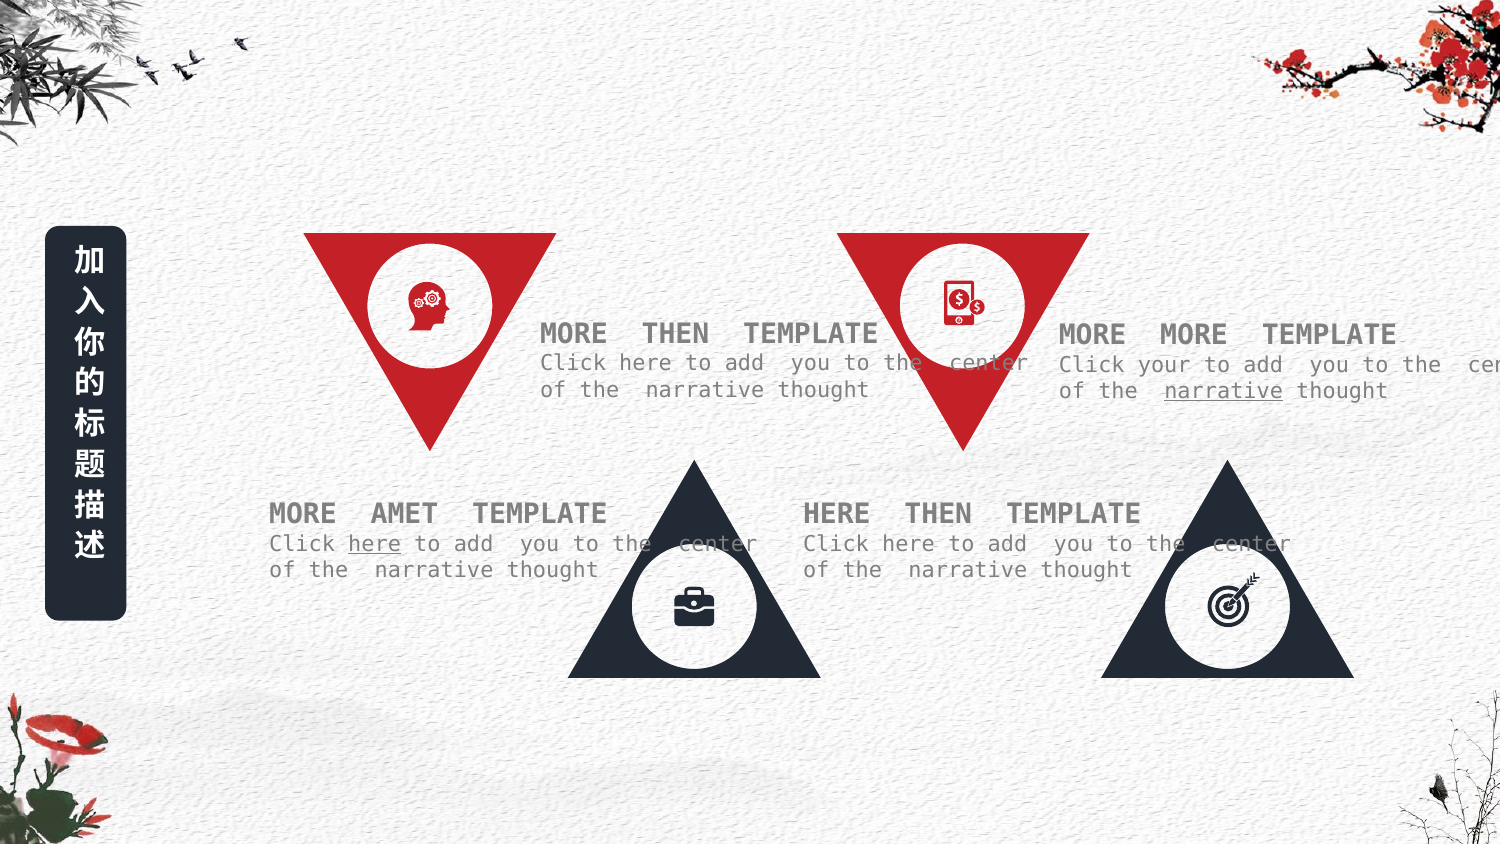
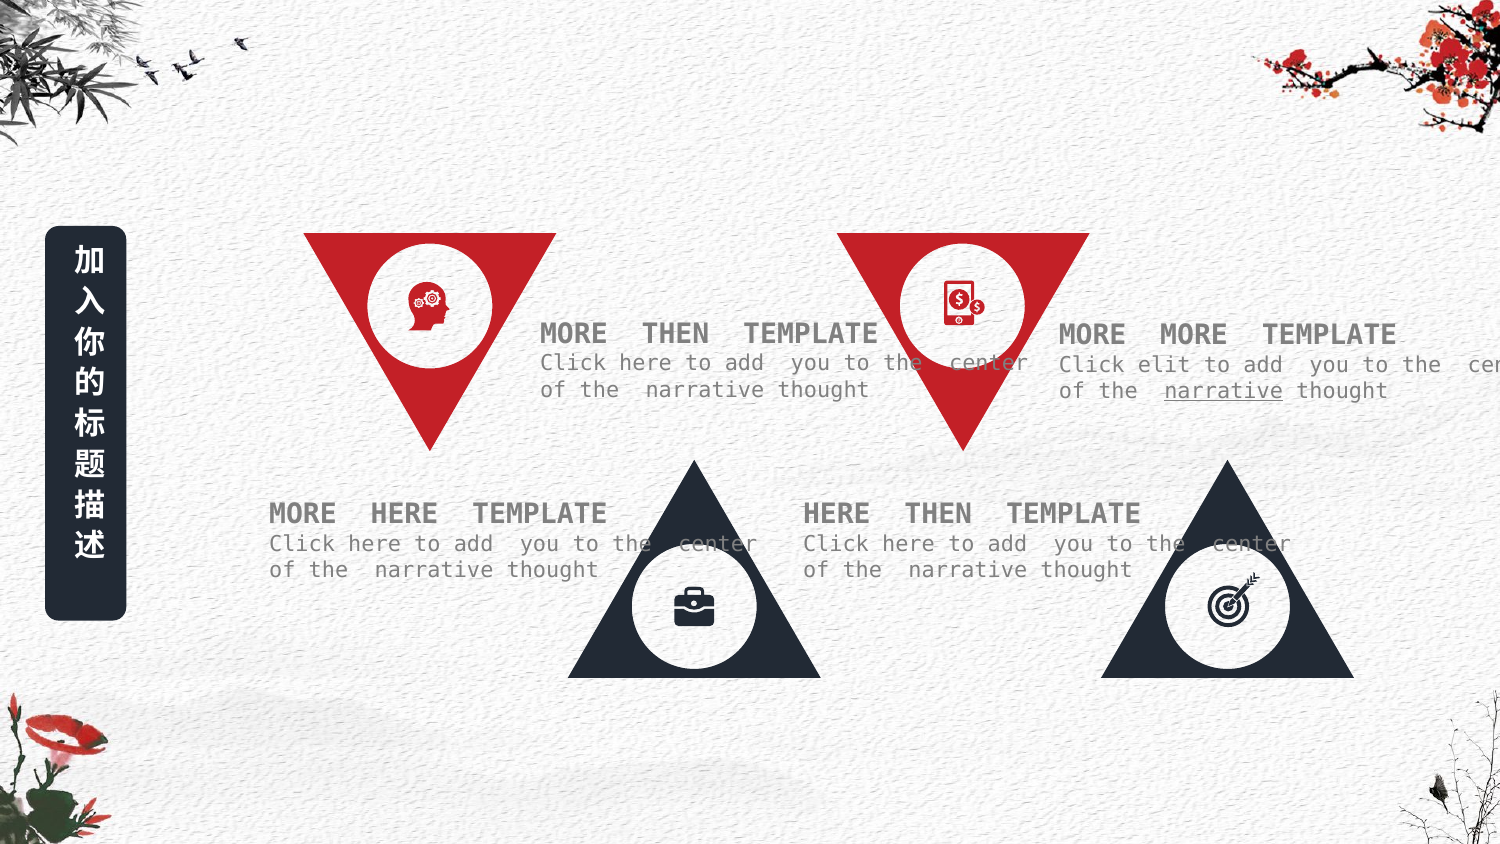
your: your -> elit
MORE AMET: AMET -> HERE
here at (375, 544) underline: present -> none
